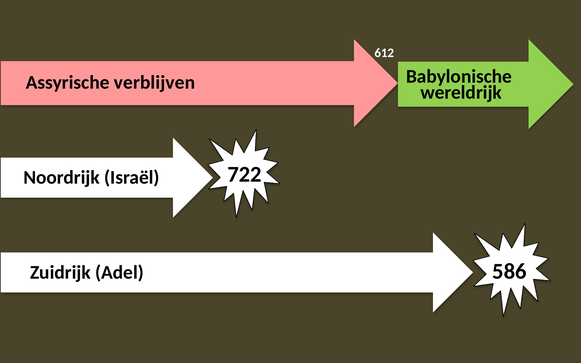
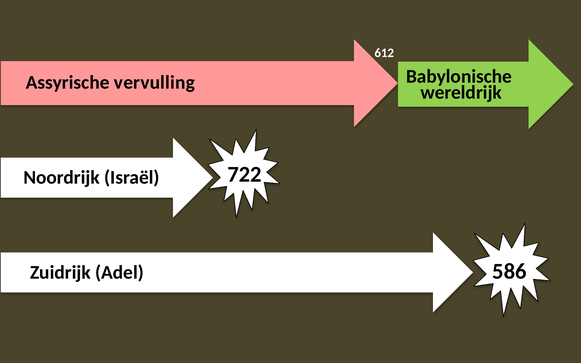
verblijven: verblijven -> vervulling
